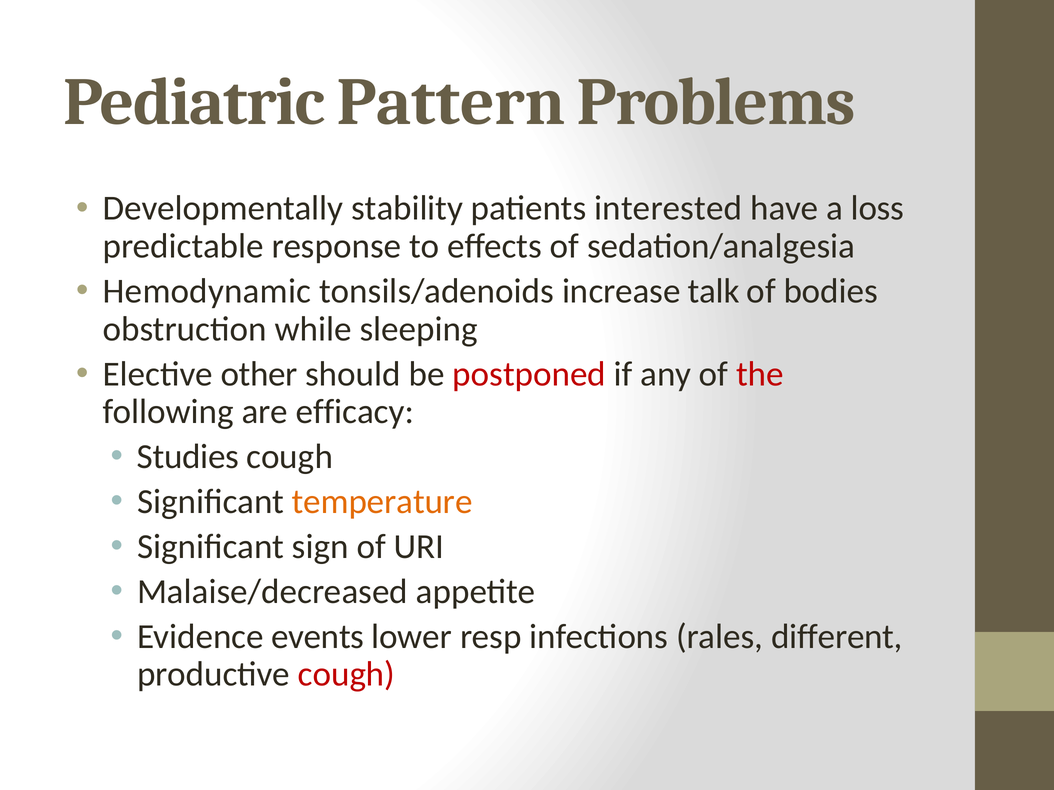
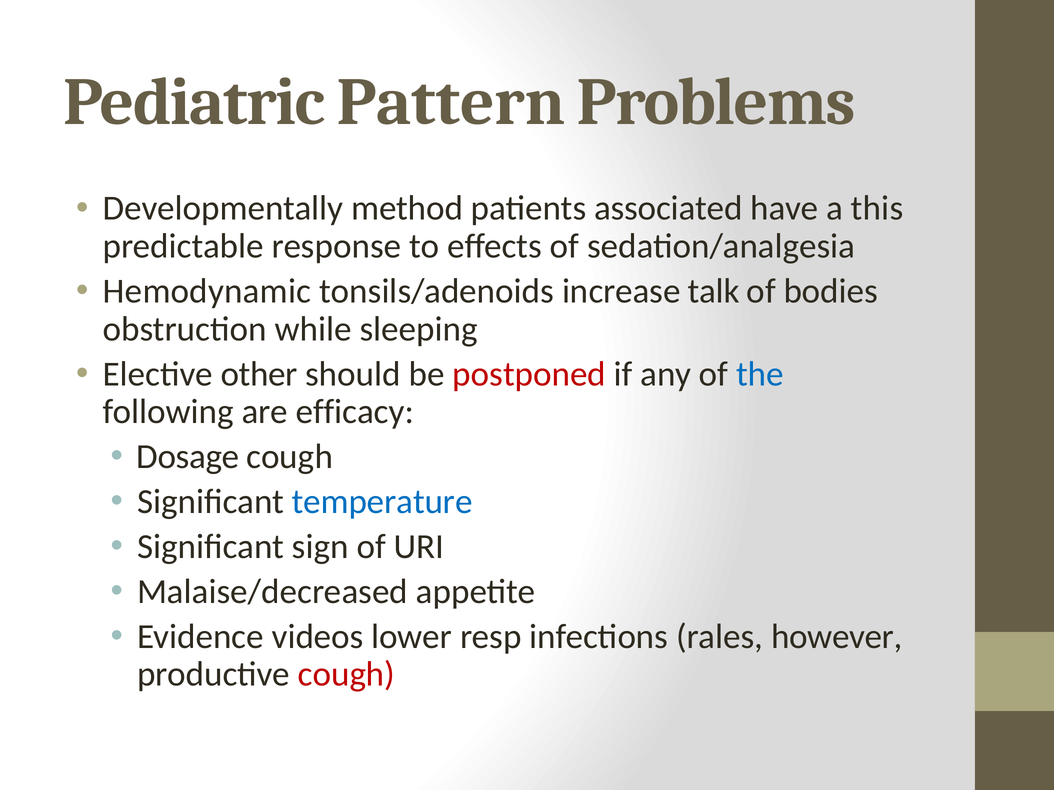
stability: stability -> method
interested: interested -> associated
loss: loss -> this
the colour: red -> blue
Studies: Studies -> Dosage
temperature colour: orange -> blue
events: events -> videos
different: different -> however
